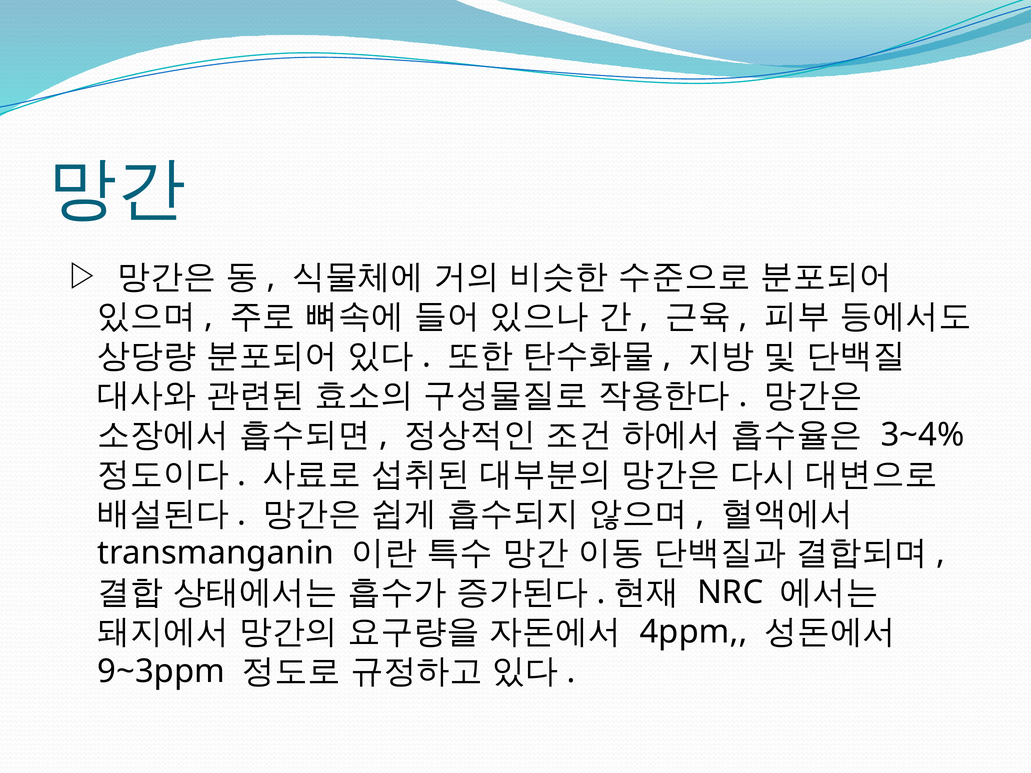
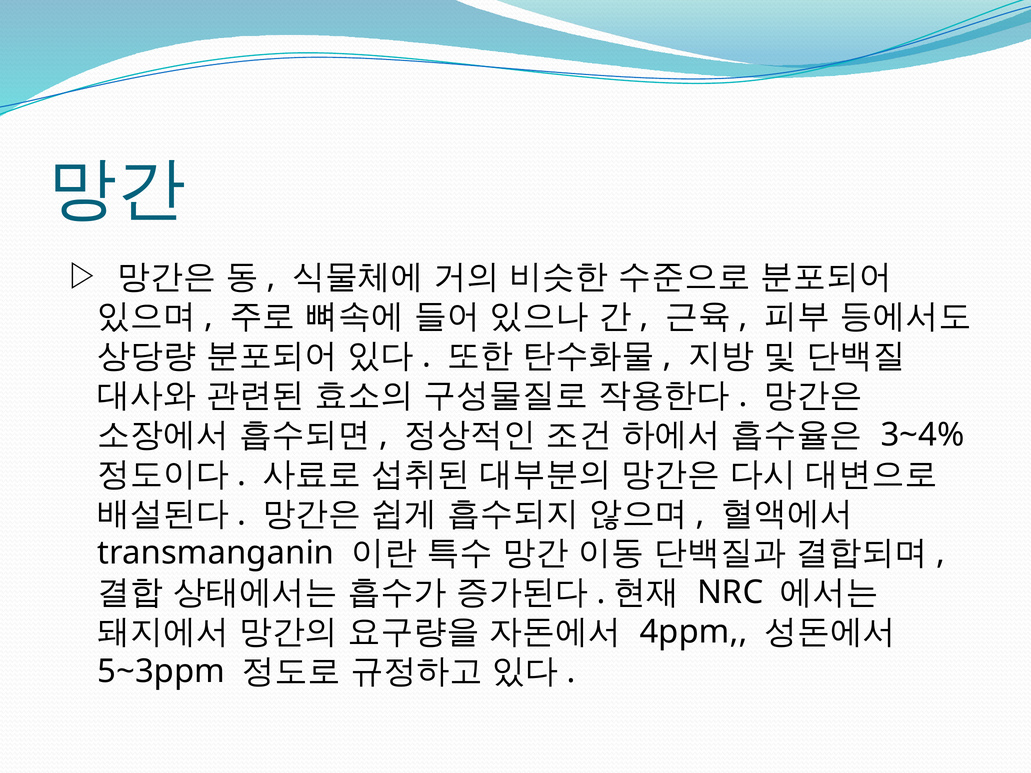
9~3ppm: 9~3ppm -> 5~3ppm
